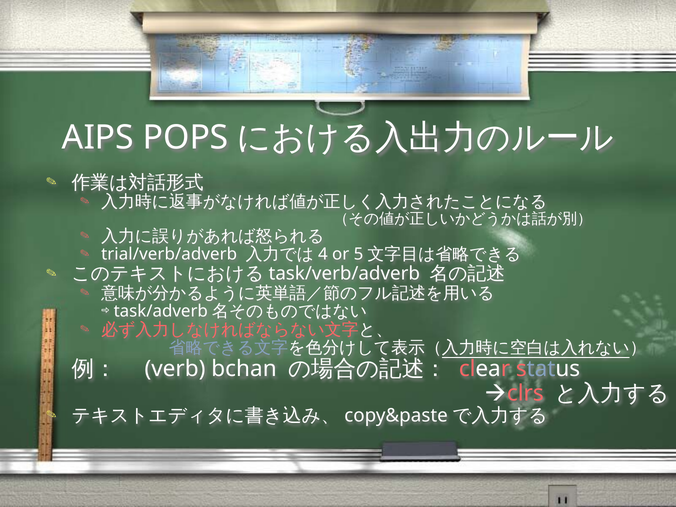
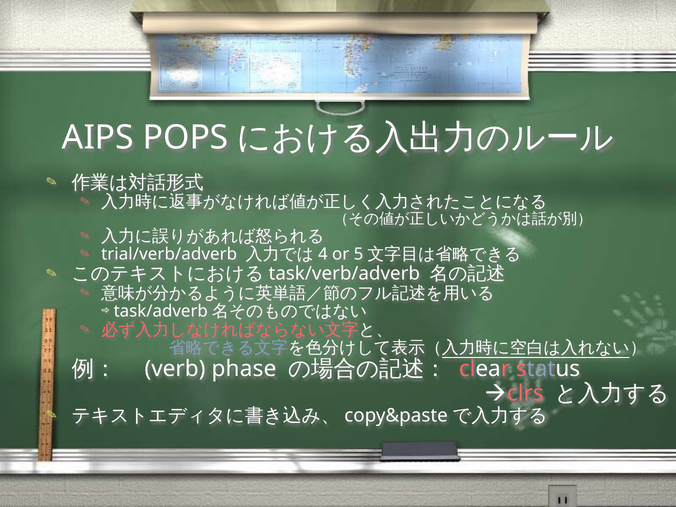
bchan: bchan -> phase
